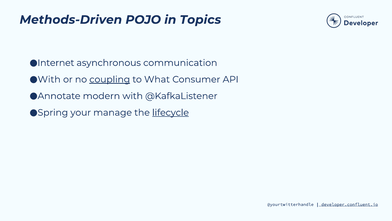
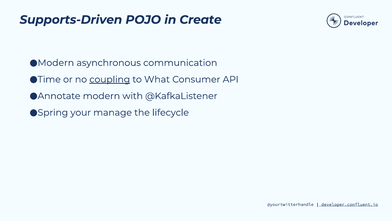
Methods-Driven: Methods-Driven -> Supports-Driven
Topics: Topics -> Create
Internet at (56, 63): Internet -> Modern
With at (49, 79): With -> Time
lifecycle underline: present -> none
